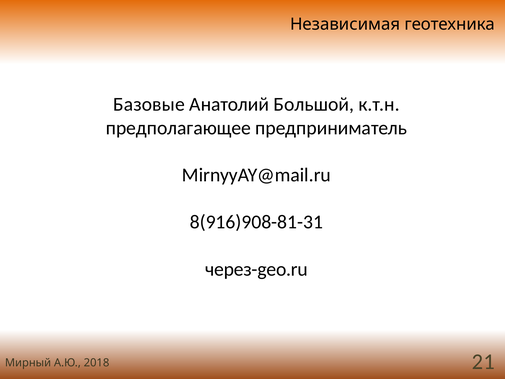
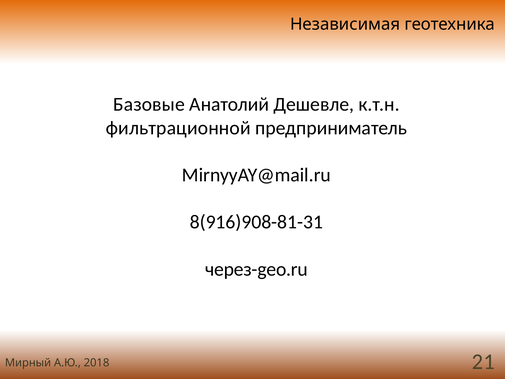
Большой: Большой -> Дешевле
предполагающее: предполагающее -> фильтрационной
